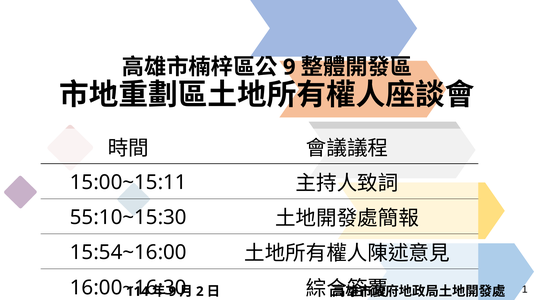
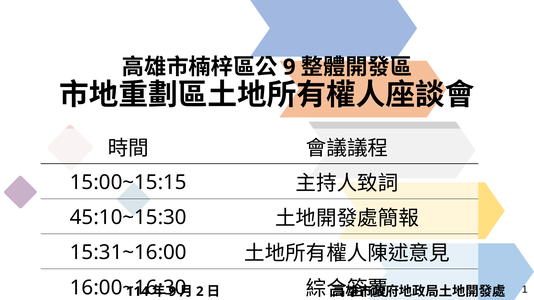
15:00~15:11: 15:00~15:11 -> 15:00~15:15
55:10~15:30: 55:10~15:30 -> 45:10~15:30
15:54~16:00: 15:54~16:00 -> 15:31~16:00
